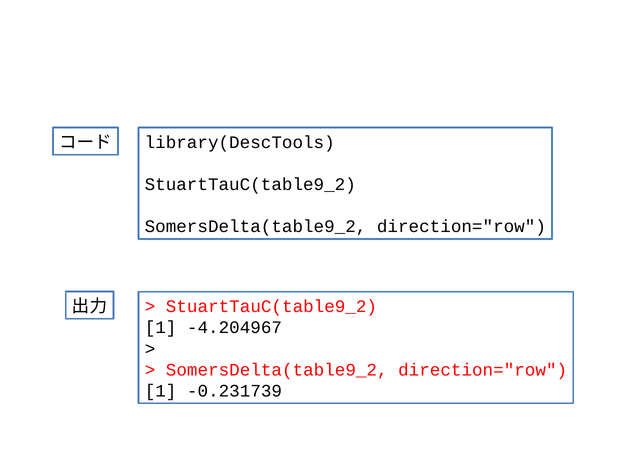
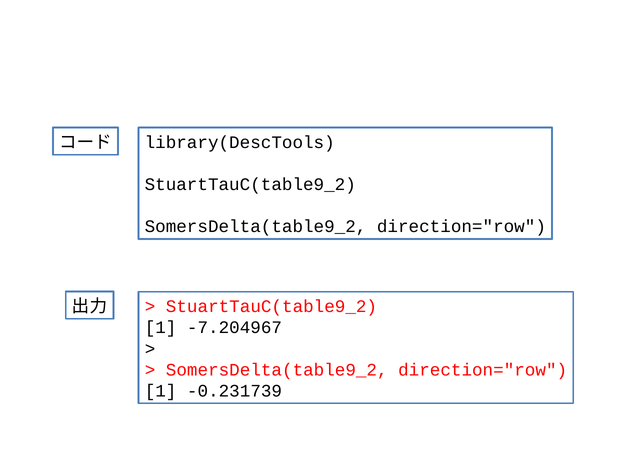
-4.204967: -4.204967 -> -7.204967
